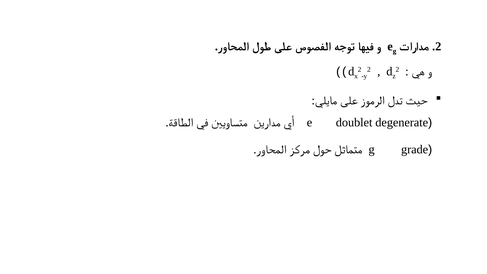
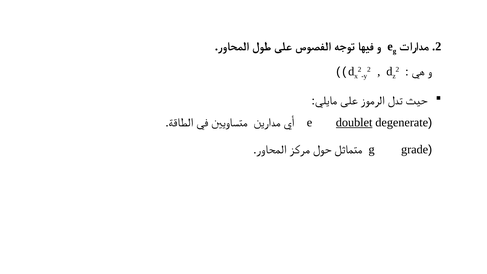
doublet underline: none -> present
